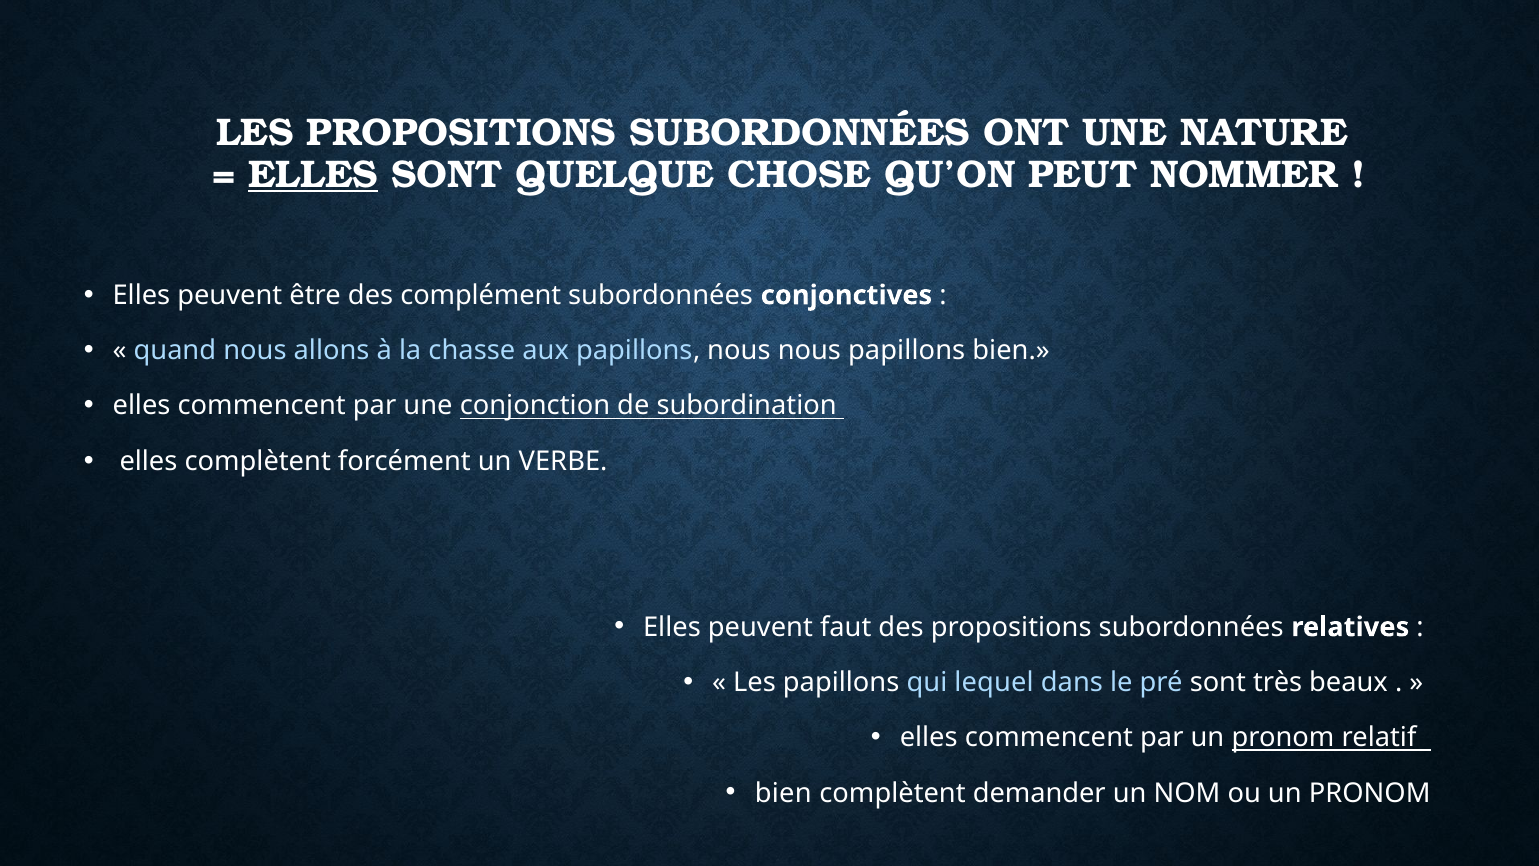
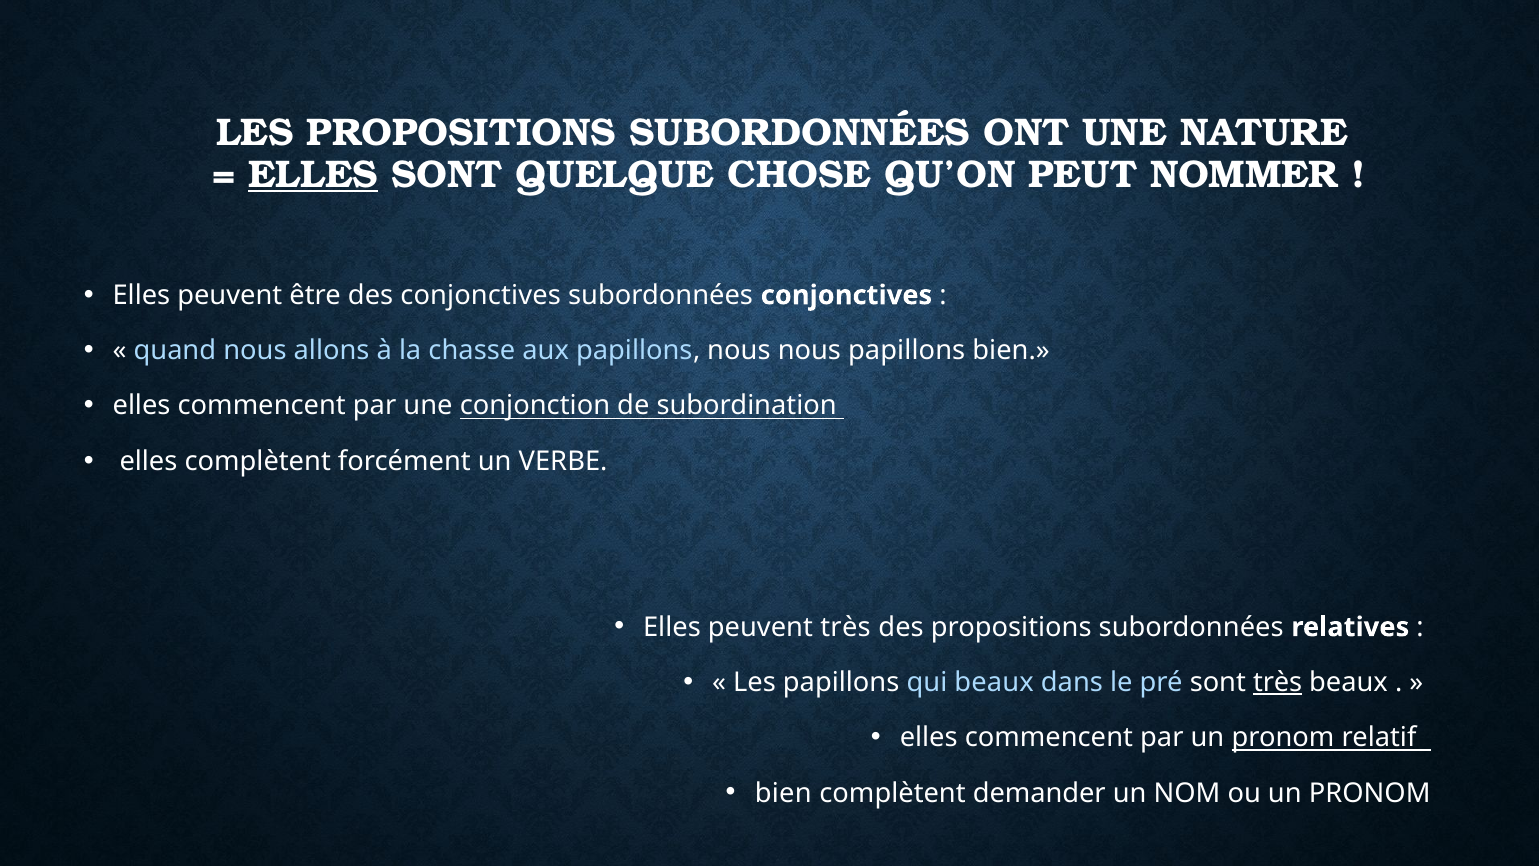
des complément: complément -> conjonctives
peuvent faut: faut -> très
qui lequel: lequel -> beaux
très at (1278, 682) underline: none -> present
